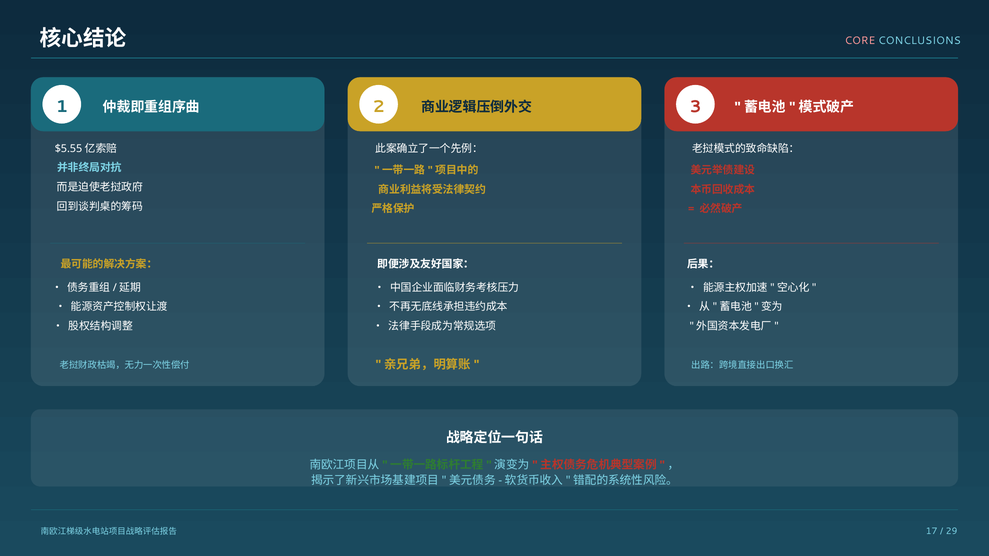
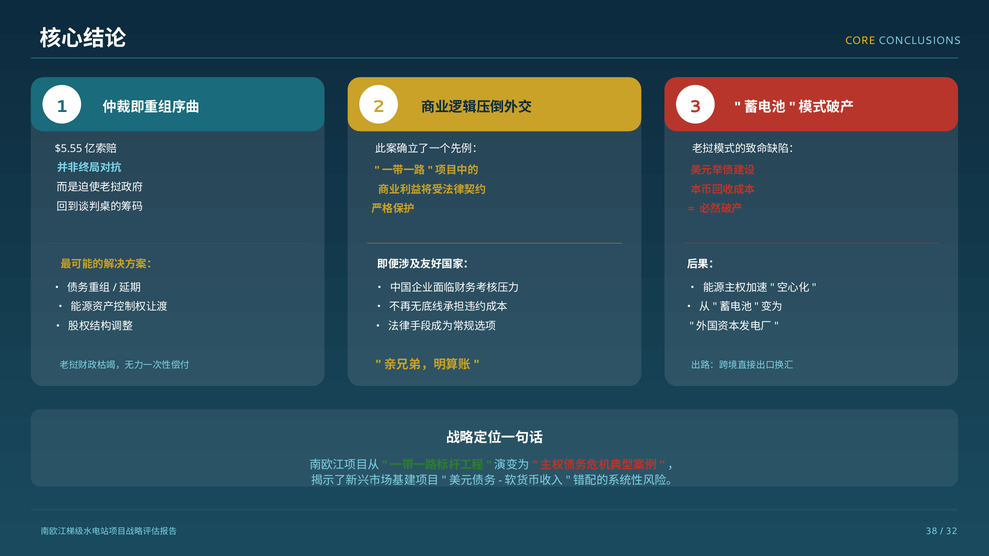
CORE colour: pink -> yellow
17: 17 -> 38
29: 29 -> 32
